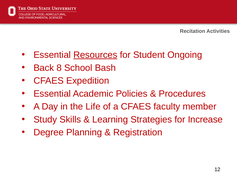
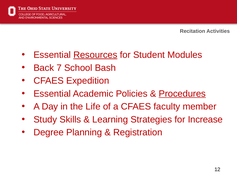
Ongoing: Ongoing -> Modules
8: 8 -> 7
Procedures underline: none -> present
